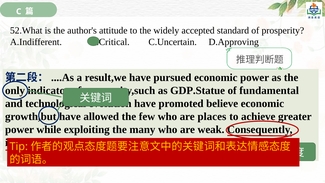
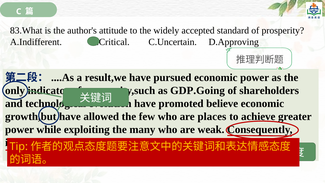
52.What: 52.What -> 83.What
GDP.Statue: GDP.Statue -> GDP.Going
fundamental: fundamental -> shareholders
